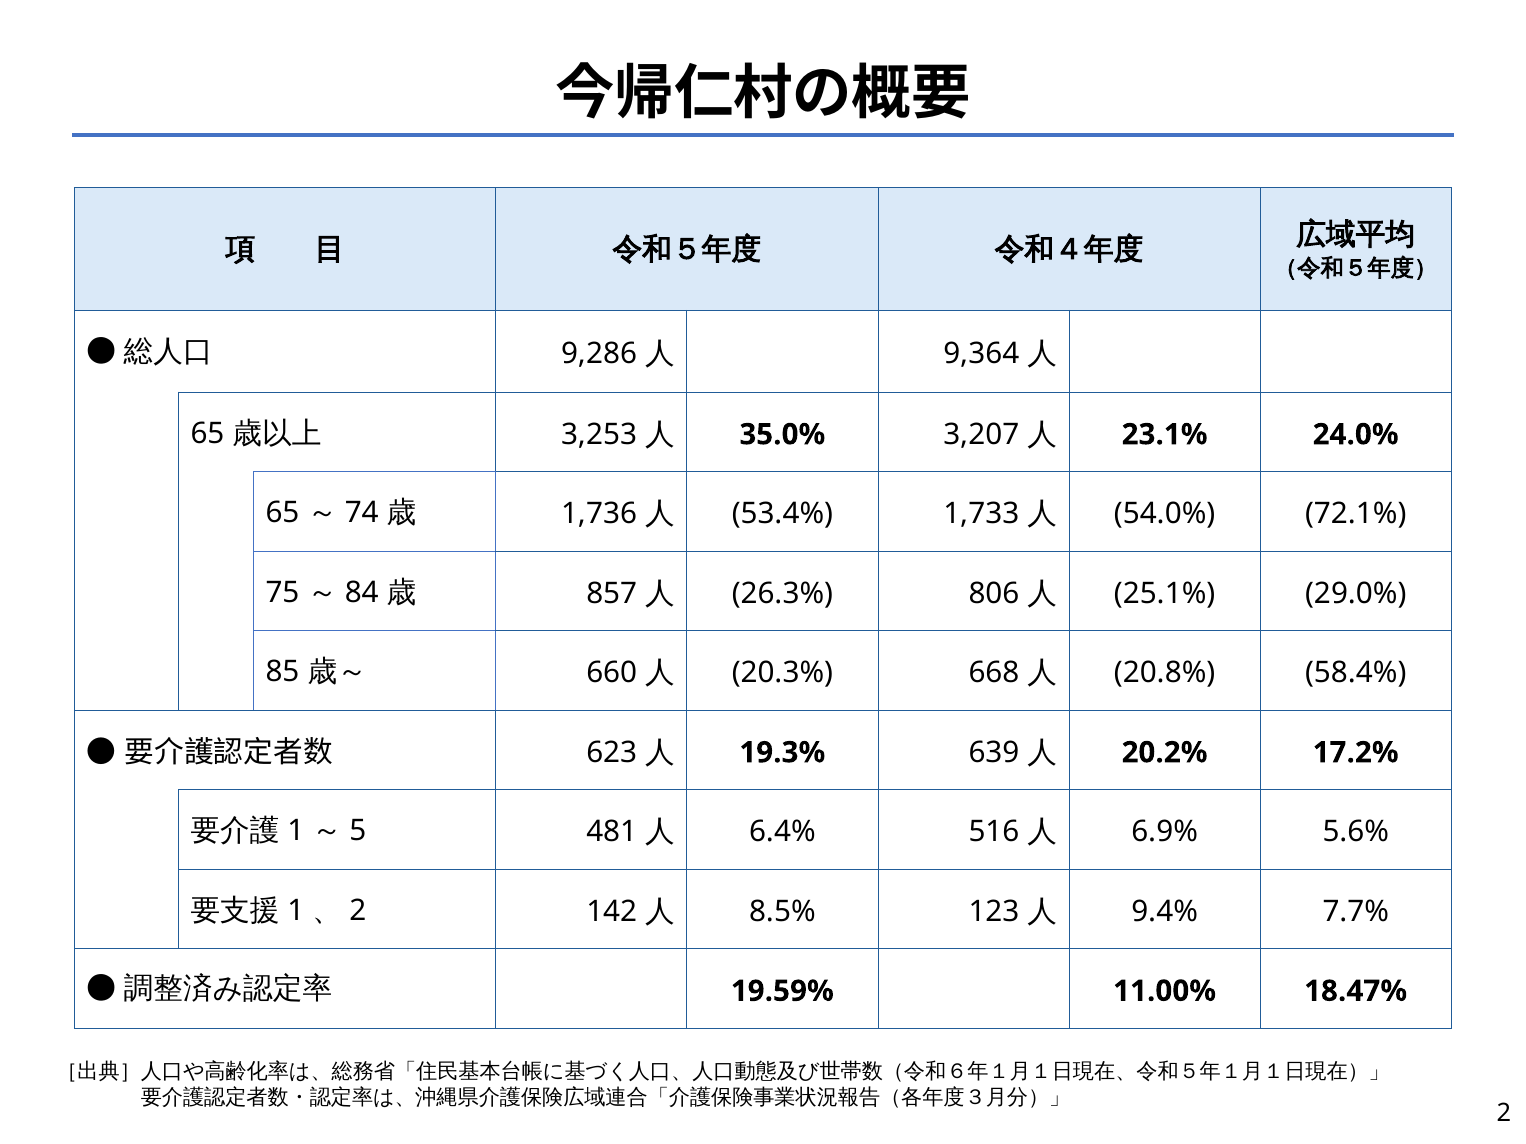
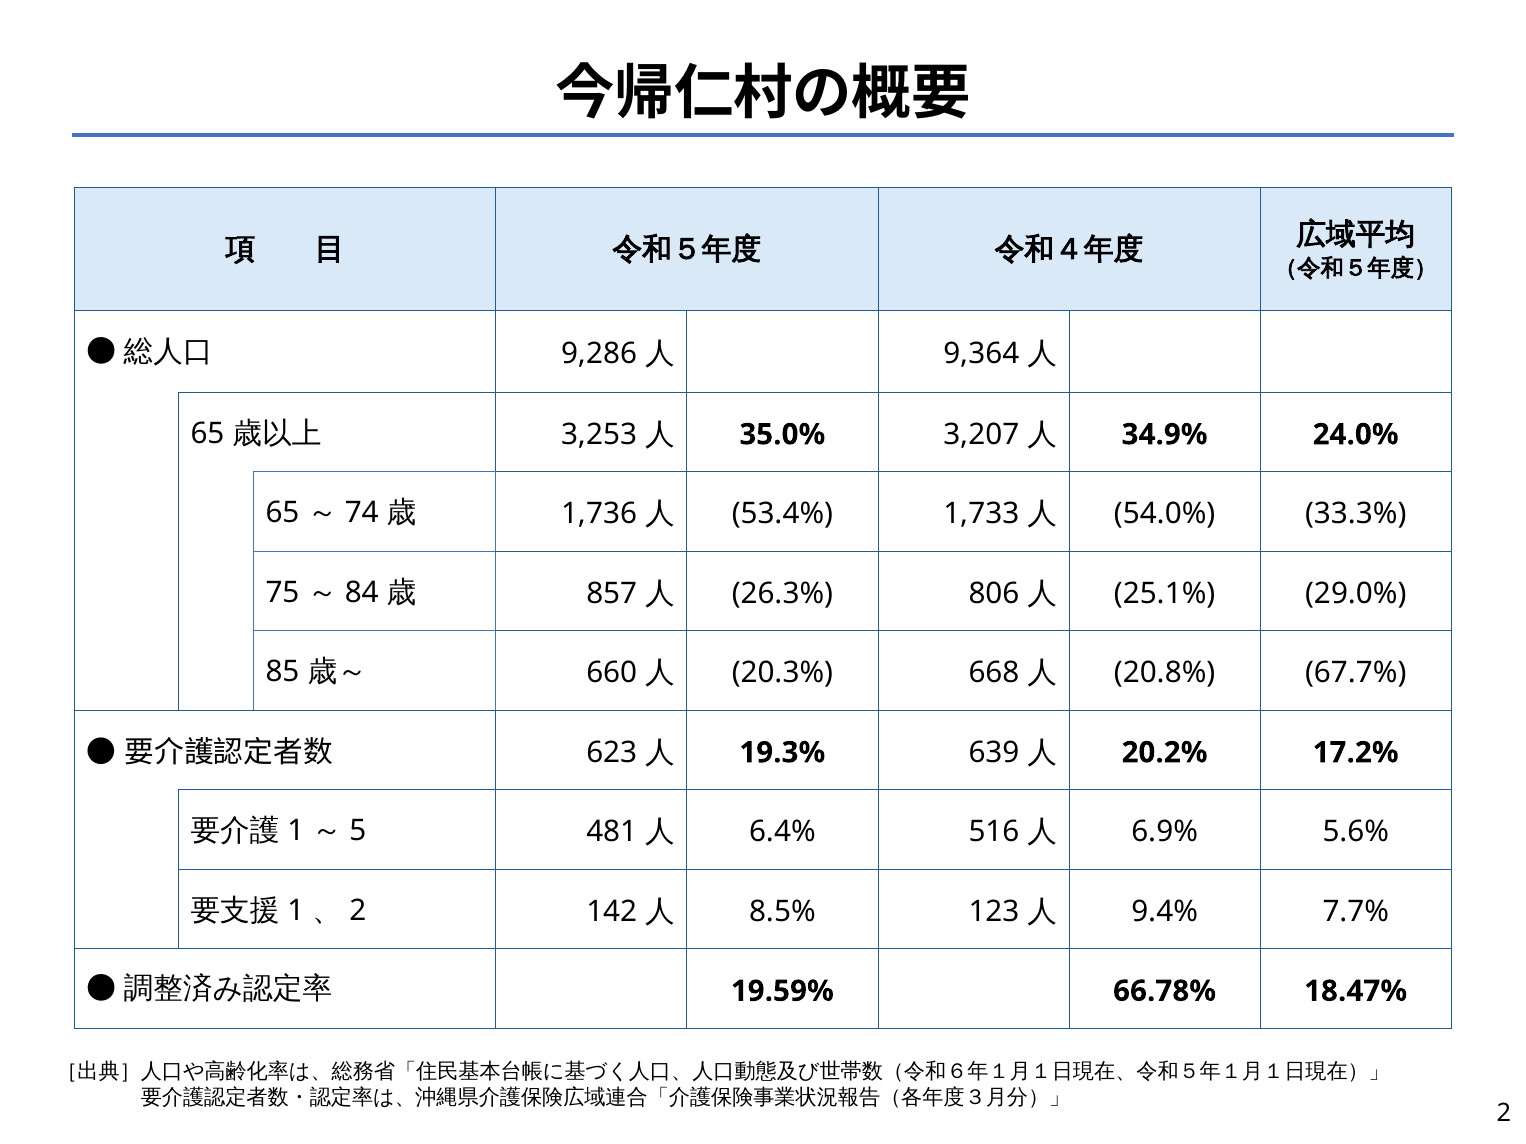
23.1%: 23.1% -> 34.9%
72.1%: 72.1% -> 33.3%
58.4%: 58.4% -> 67.7%
11.00%: 11.00% -> 66.78%
